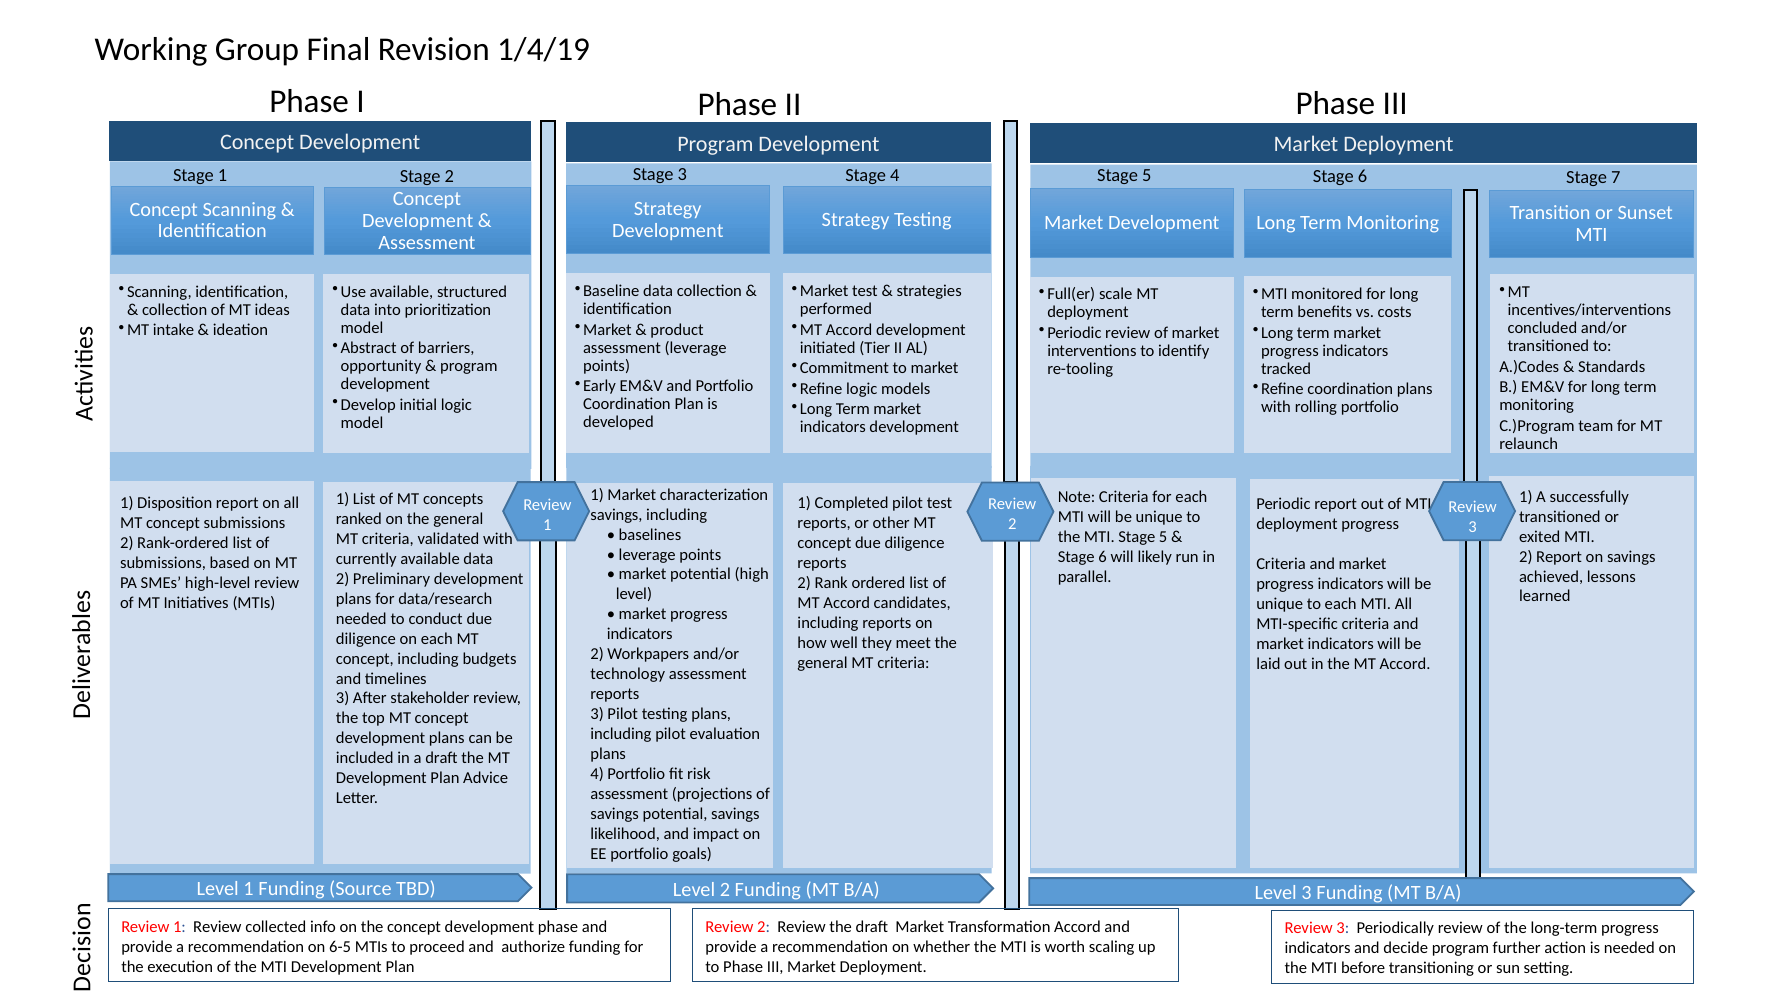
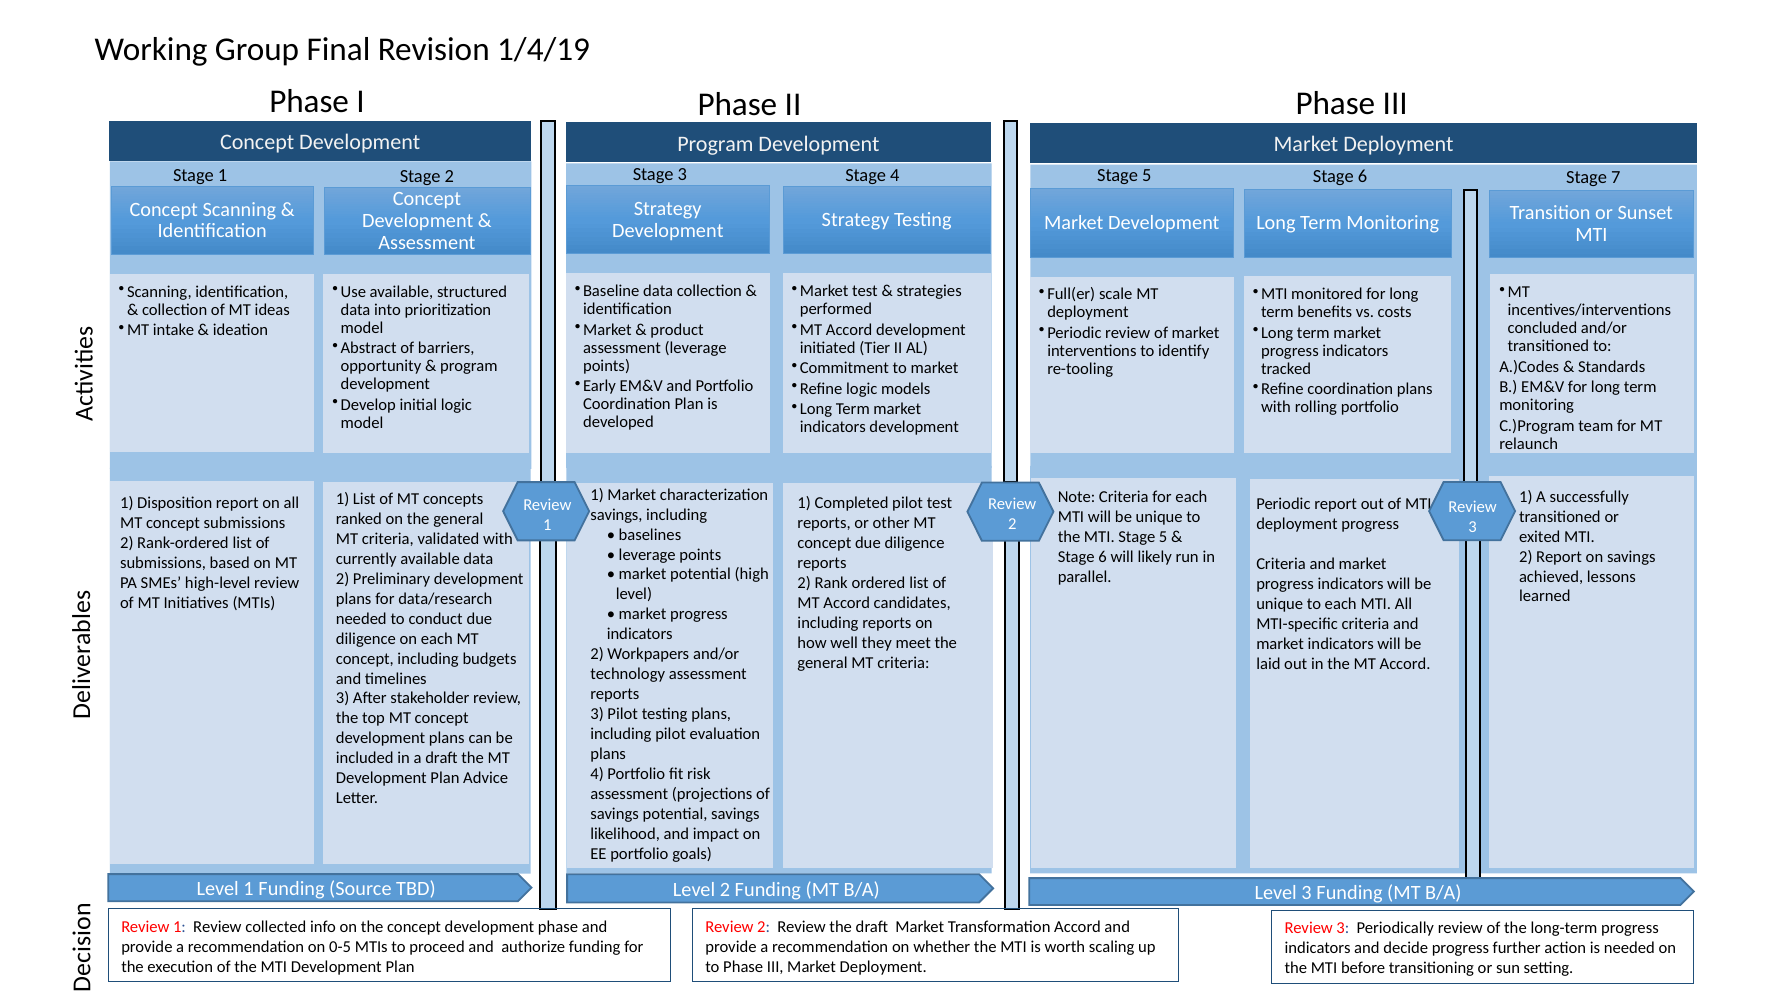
6-5: 6-5 -> 0-5
decide program: program -> progress
